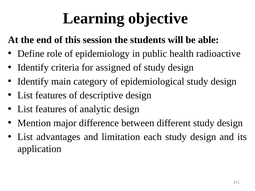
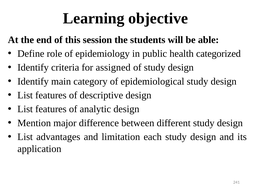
radioactive: radioactive -> categorized
